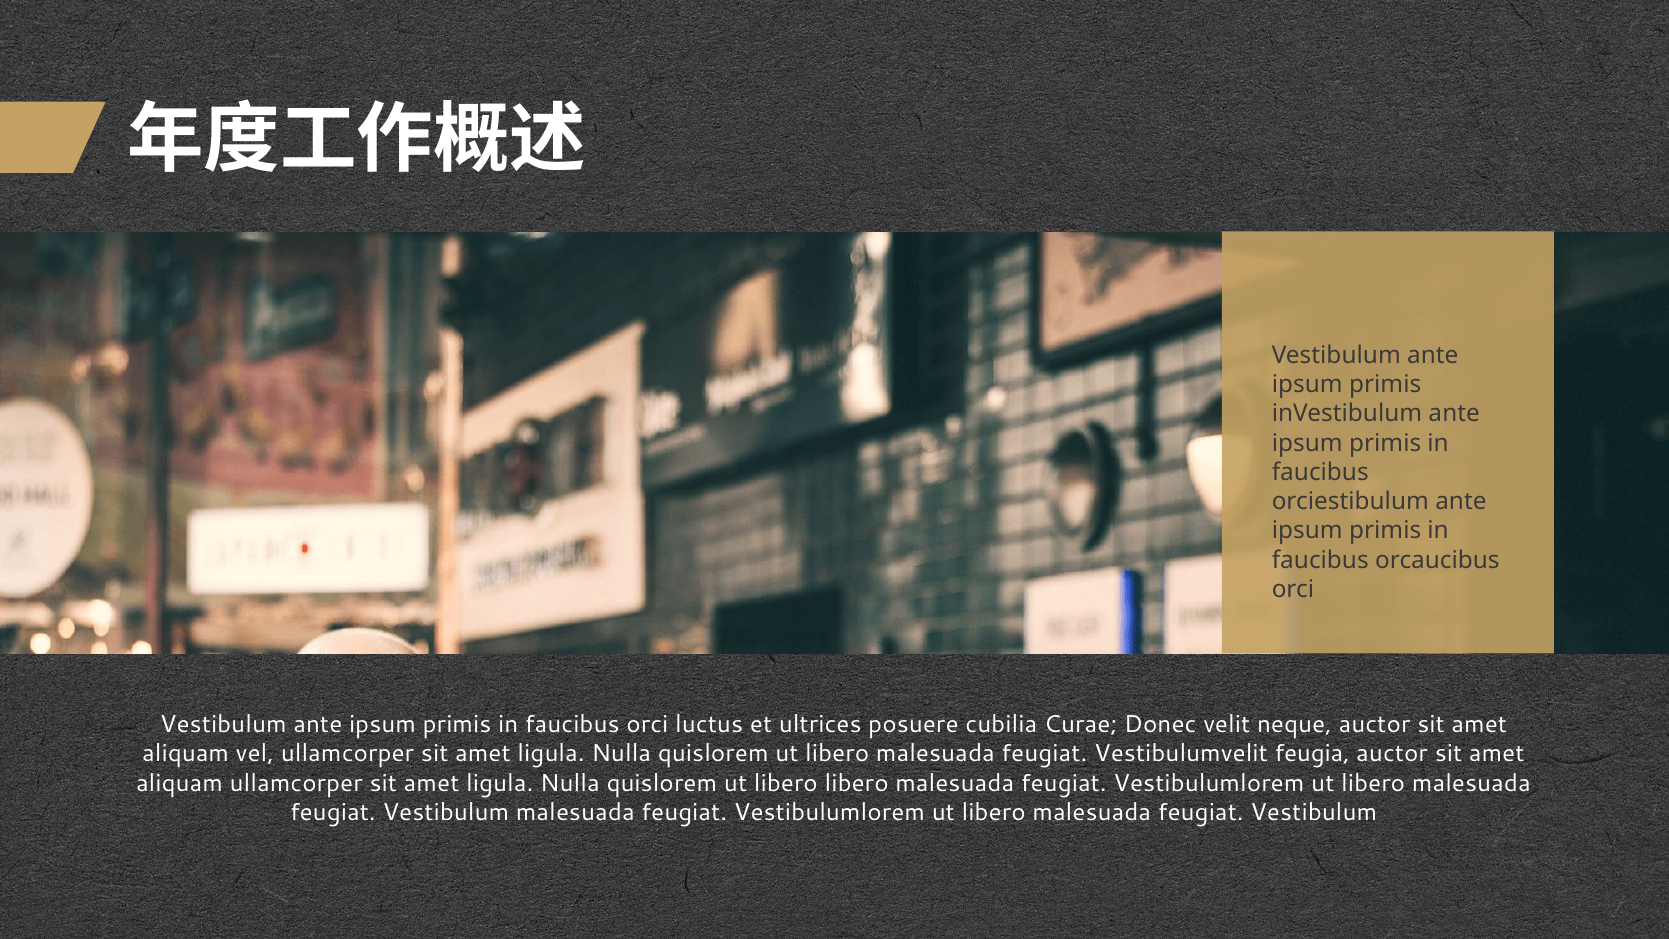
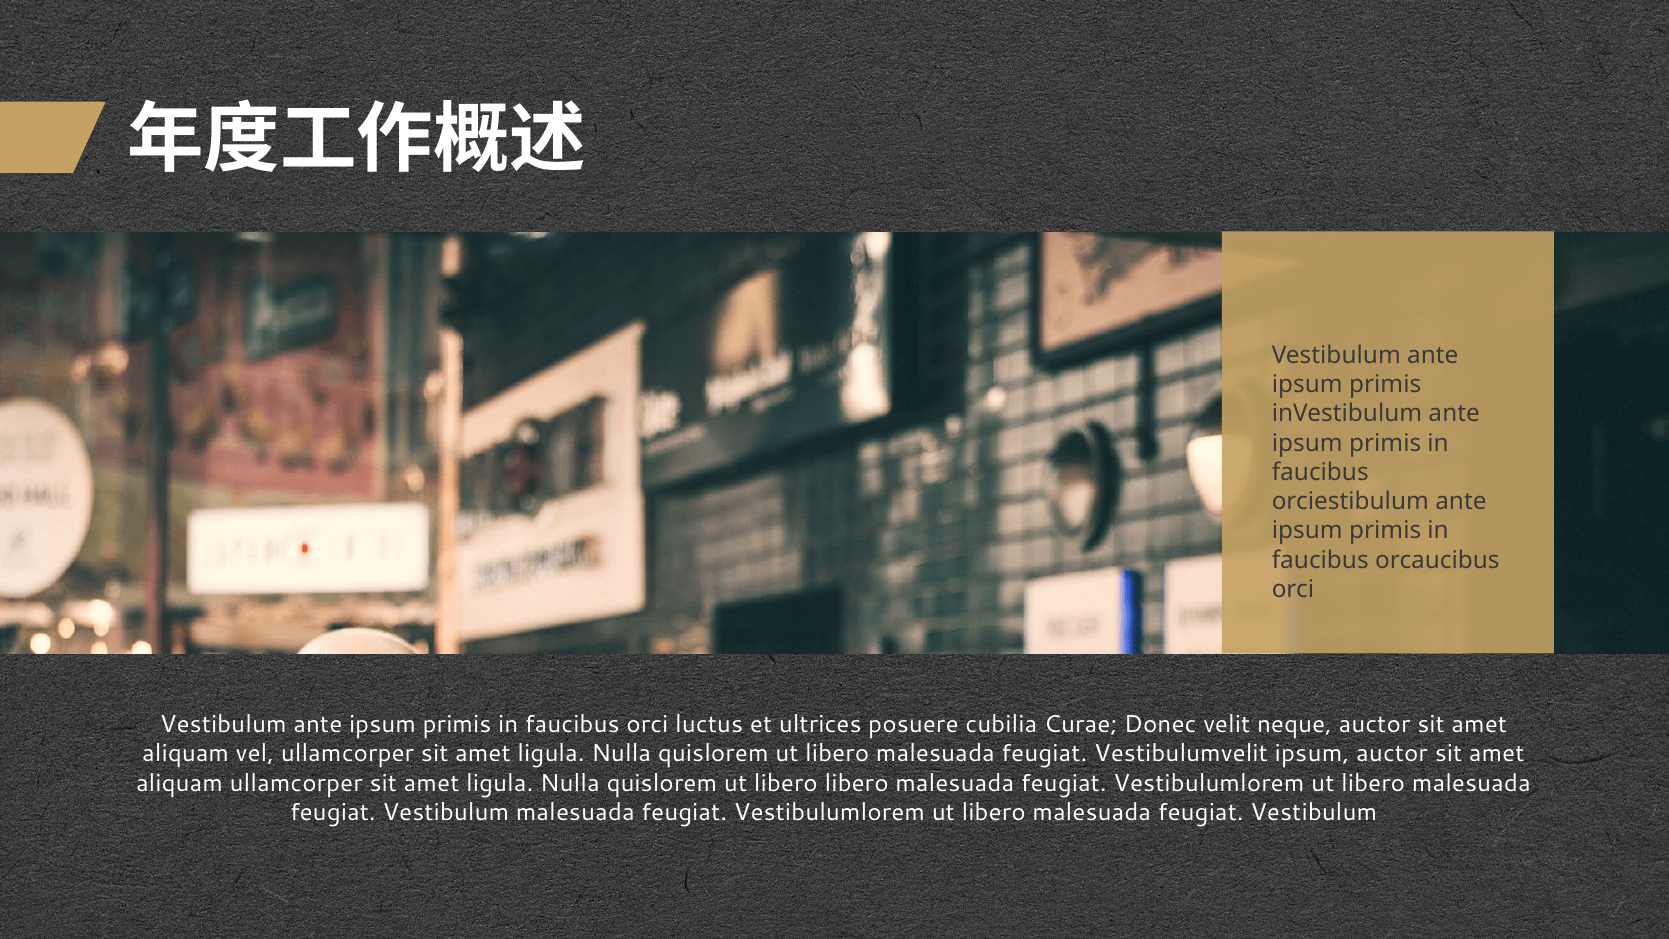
Vestibulumvelit feugia: feugia -> ipsum
